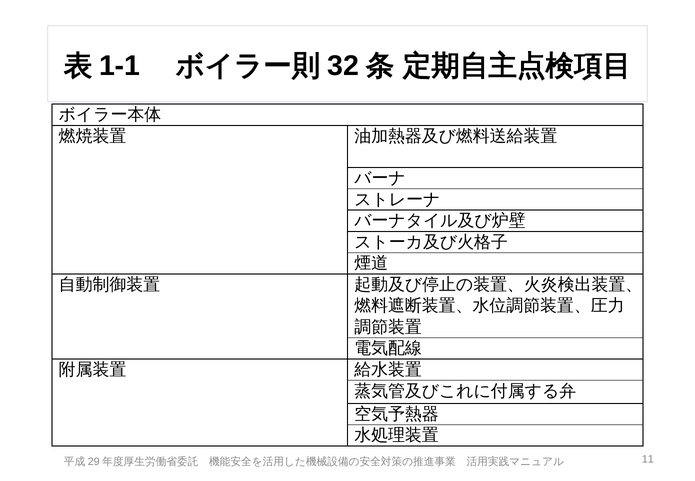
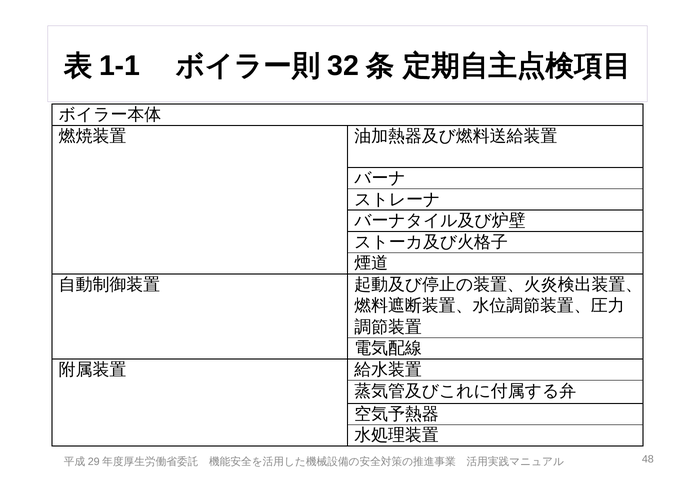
11: 11 -> 48
